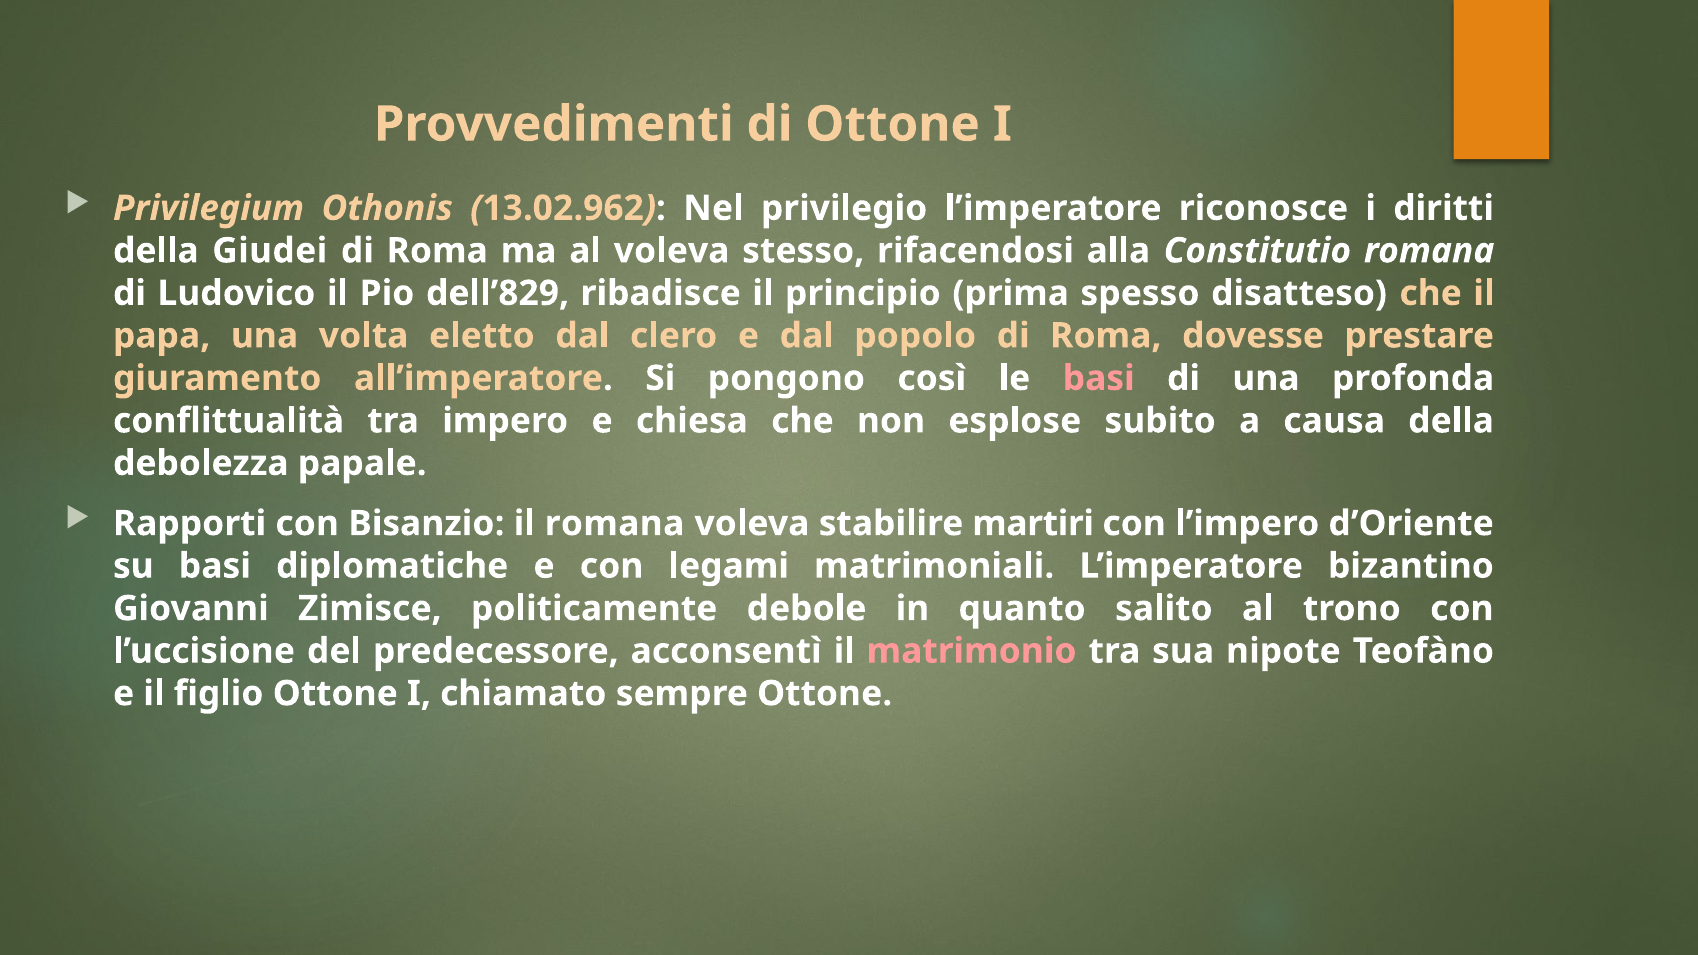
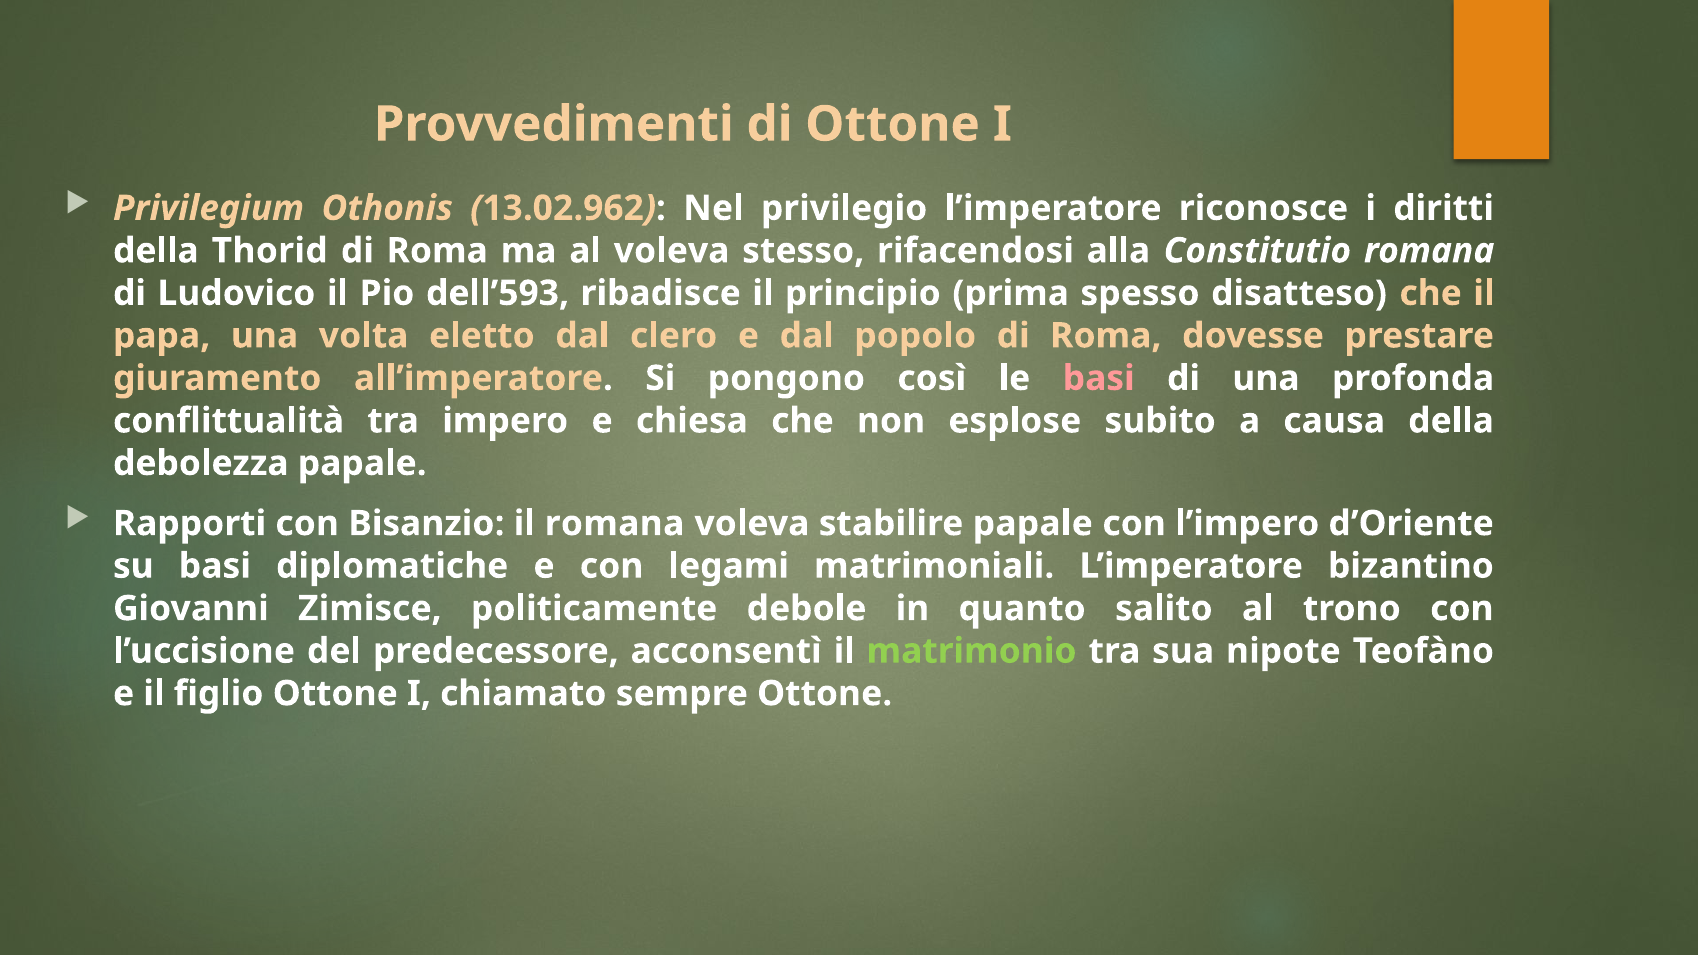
Giudei: Giudei -> Thorid
dell’829: dell’829 -> dell’593
stabilire martiri: martiri -> papale
matrimonio colour: pink -> light green
